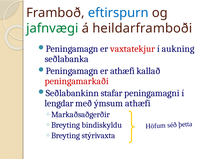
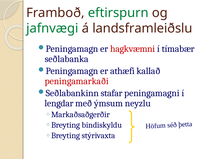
eftirspurn colour: blue -> green
heildarframboði: heildarframboði -> landsframleiðslu
vaxtatekjur: vaxtatekjur -> hagkvæmni
aukning: aukning -> tímabær
ýmsum athæfi: athæfi -> neyzlu
